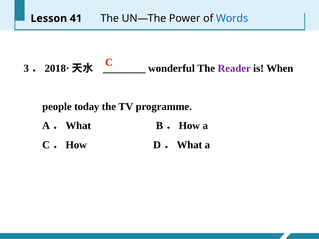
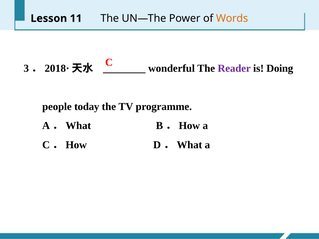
41: 41 -> 11
Words colour: blue -> orange
When: When -> Doing
